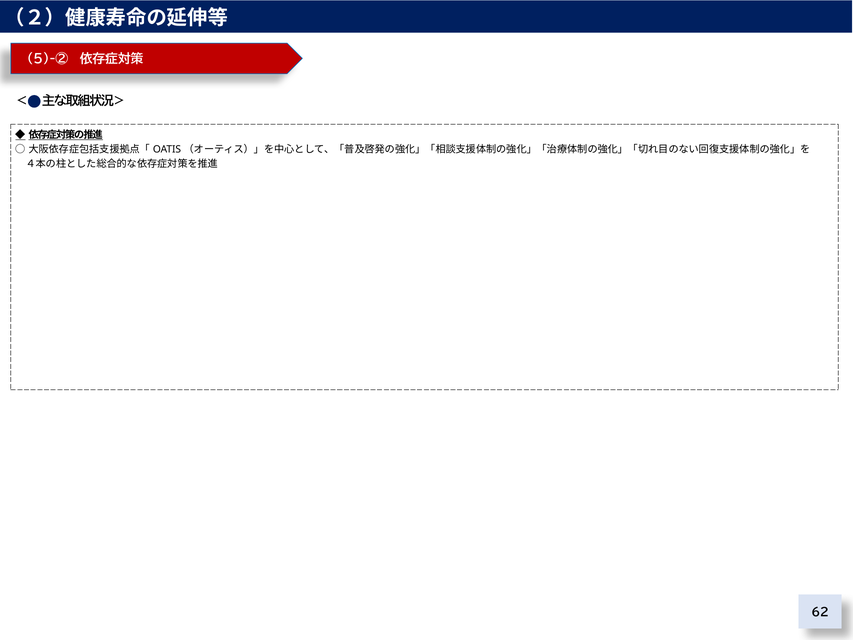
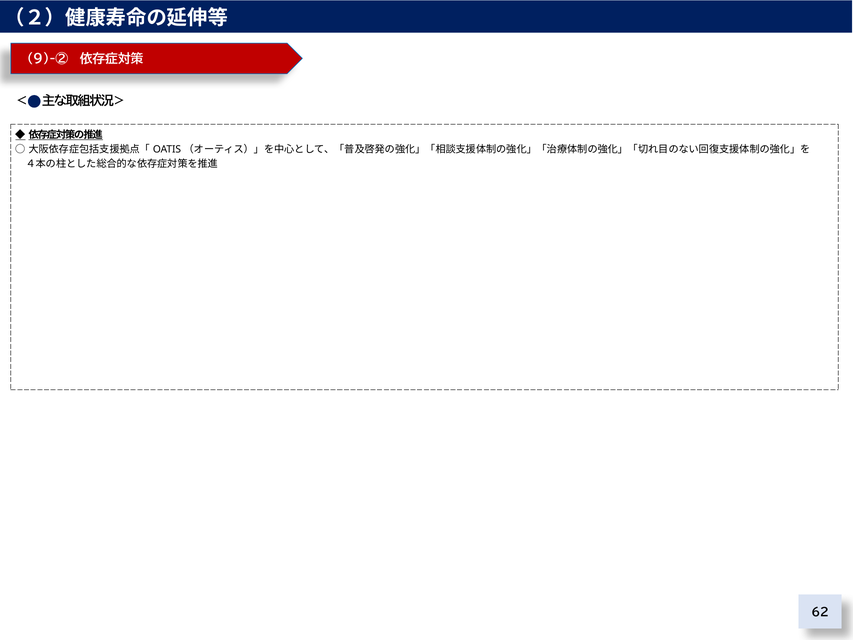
5)-②: 5)-② -> 9)-②
